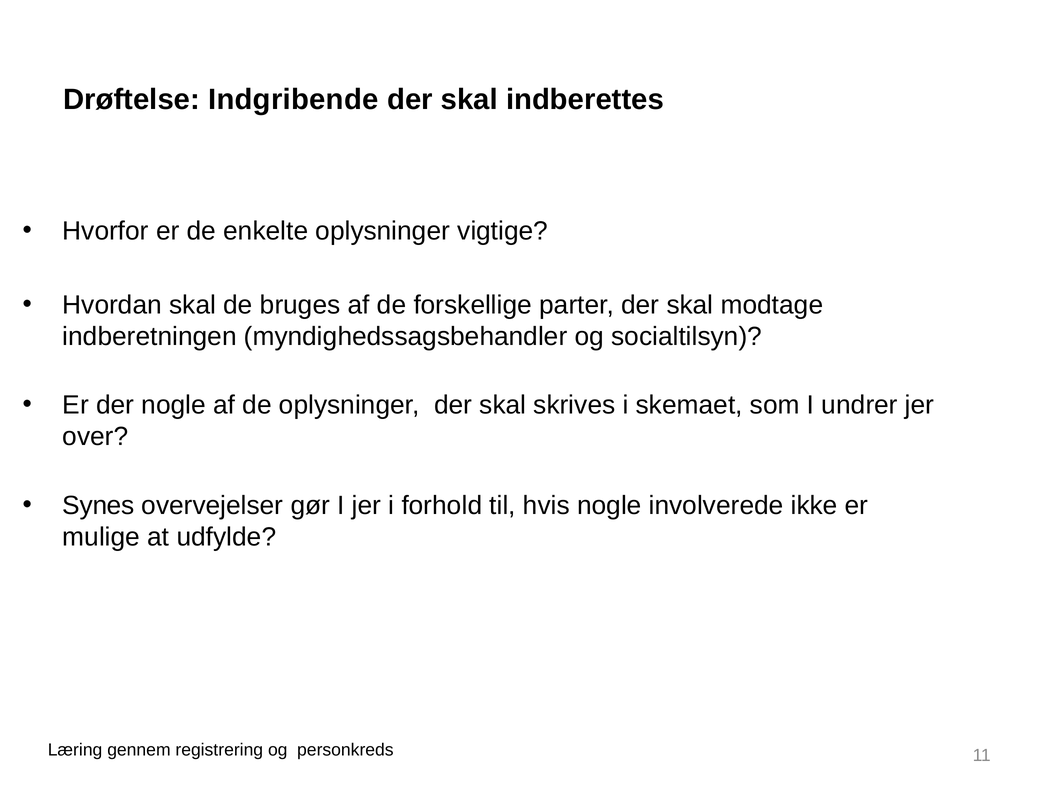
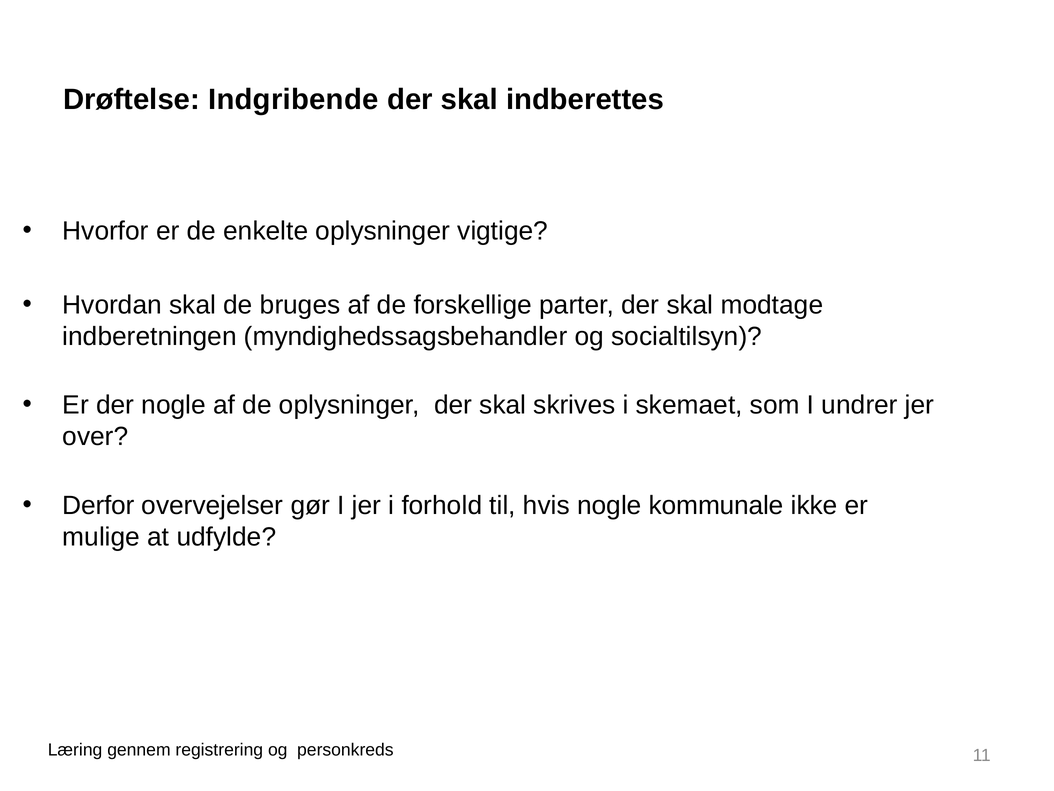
Synes: Synes -> Derfor
involverede: involverede -> kommunale
